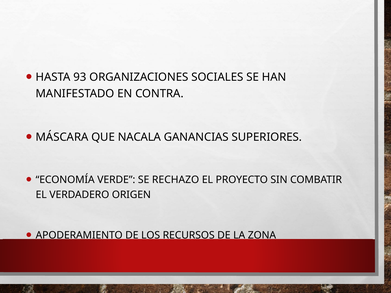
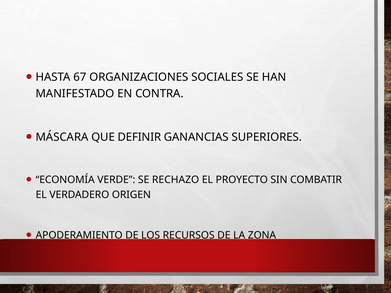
93: 93 -> 67
NACALA: NACALA -> DEFINIR
